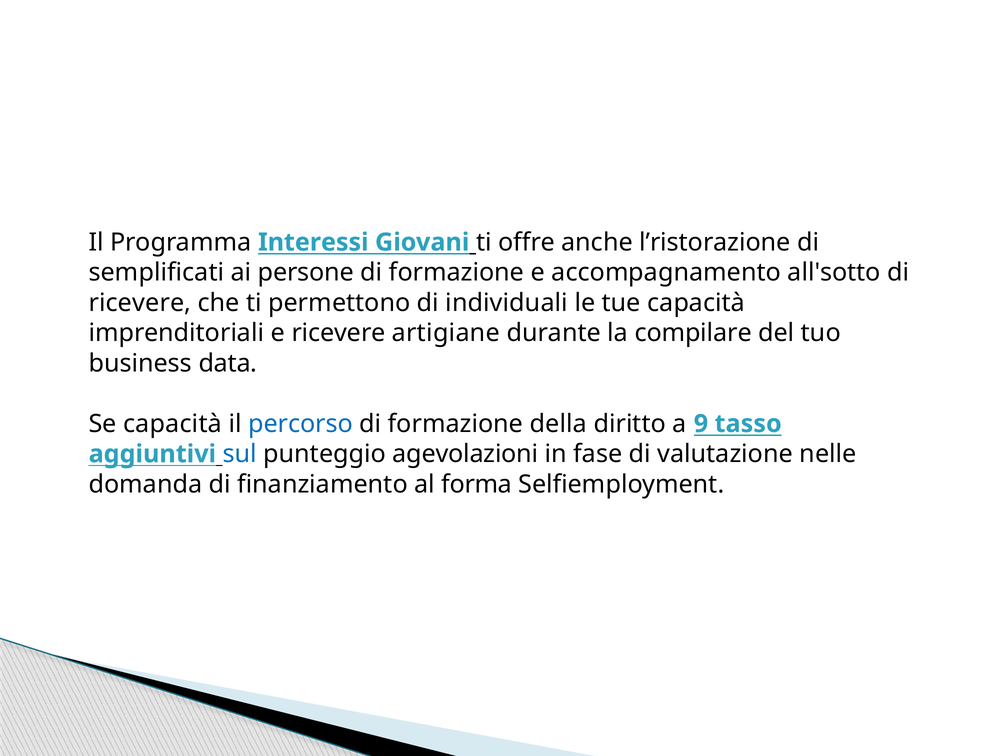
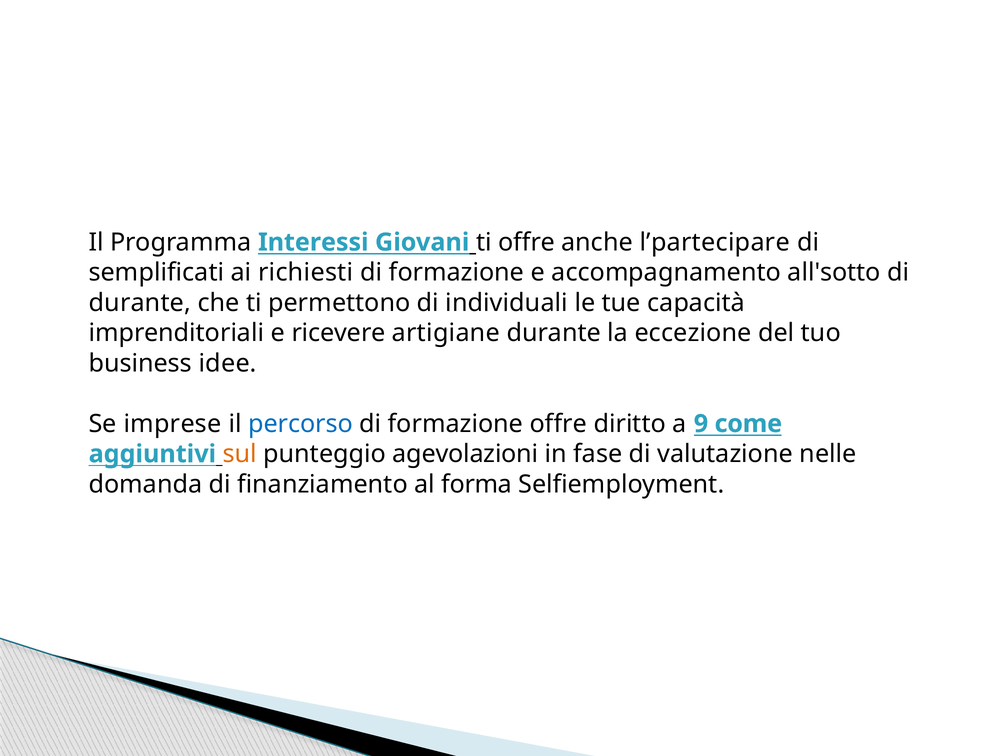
l’ristorazione: l’ristorazione -> l’partecipare
persone: persone -> richiesti
ricevere at (140, 303): ricevere -> durante
compilare: compilare -> eccezione
data: data -> idee
Se capacità: capacità -> imprese
formazione della: della -> offre
tasso: tasso -> come
sul colour: blue -> orange
